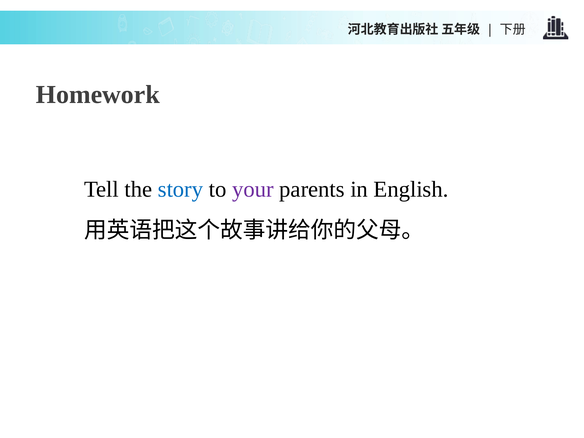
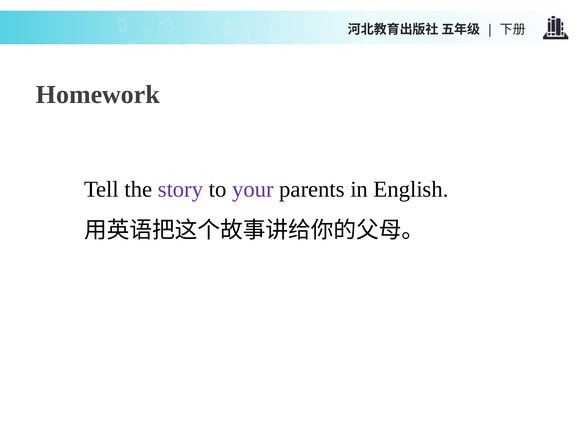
story colour: blue -> purple
